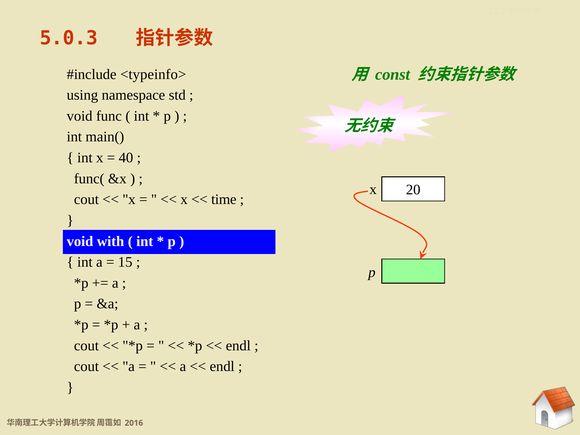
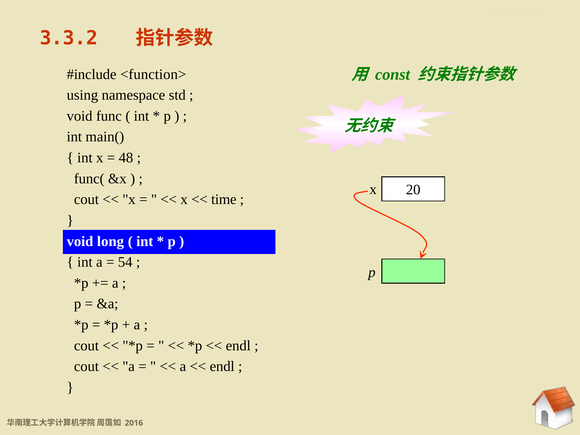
5.0.3: 5.0.3 -> 3.3.2
<typeinfo>: <typeinfo> -> <function>
40: 40 -> 48
with: with -> long
15: 15 -> 54
